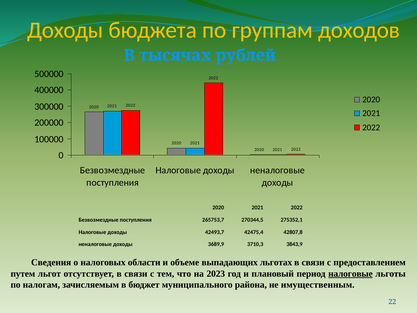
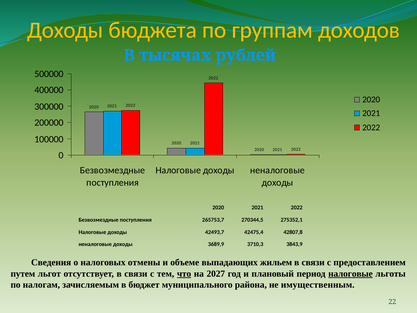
области: области -> отмены
льготах: льготах -> жильем
что underline: none -> present
2023: 2023 -> 2027
